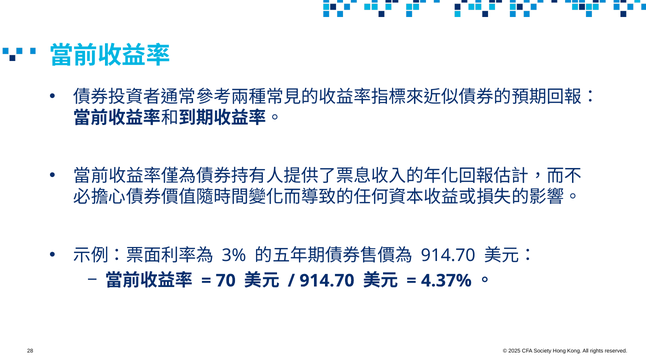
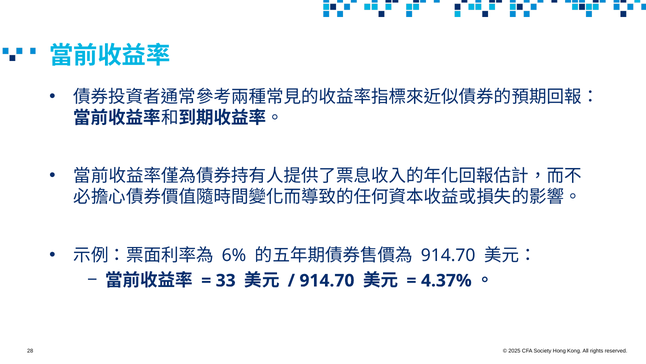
3%: 3% -> 6%
70: 70 -> 33
